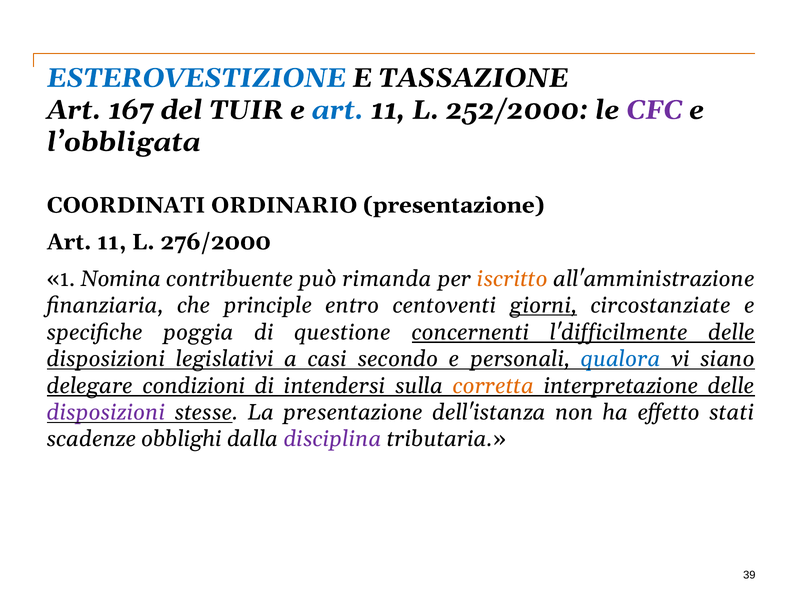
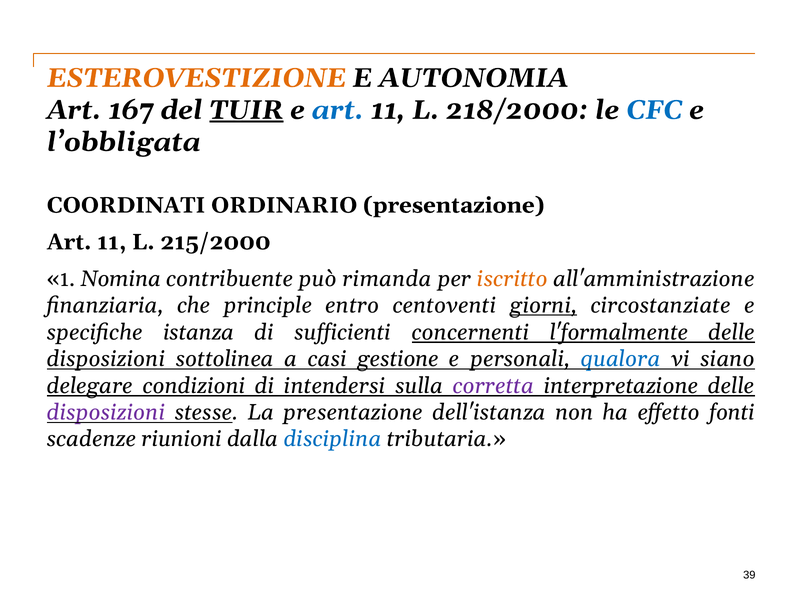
ESTEROVESTIZIONE colour: blue -> orange
TASSAZIONE: TASSAZIONE -> AUTONOMIA
TUIR underline: none -> present
252/2000: 252/2000 -> 218/2000
CFC colour: purple -> blue
276/2000: 276/2000 -> 215/2000
poggia: poggia -> istanza
questione: questione -> sufficienti
l'difficilmente: l'difficilmente -> l'formalmente
legislativi: legislativi -> sottolinea
secondo: secondo -> gestione
corretta colour: orange -> purple
stati: stati -> fonti
obblighi: obblighi -> riunioni
disciplina colour: purple -> blue
